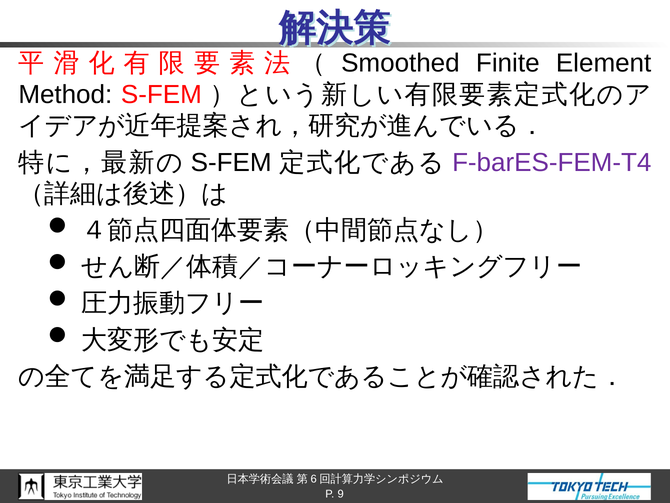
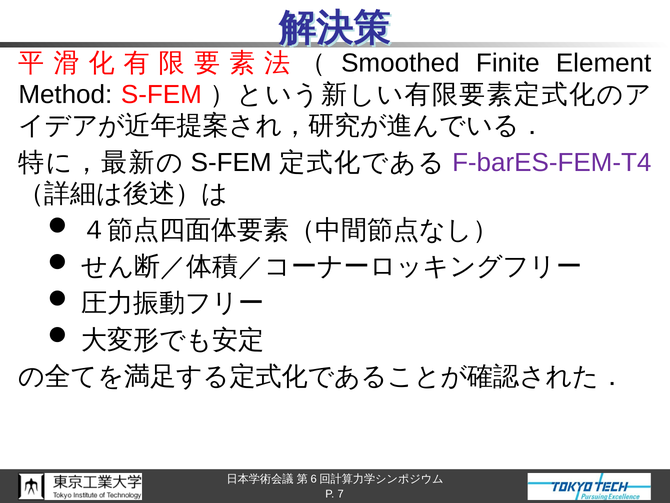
9: 9 -> 7
